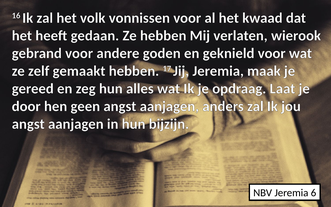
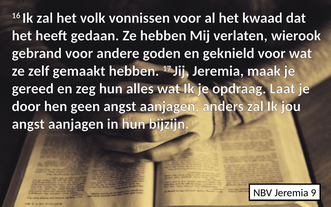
6: 6 -> 9
